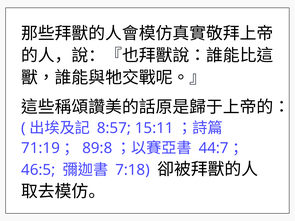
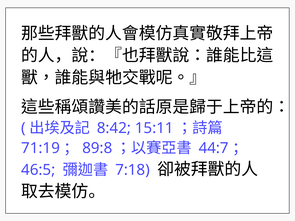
8:57: 8:57 -> 8:42
